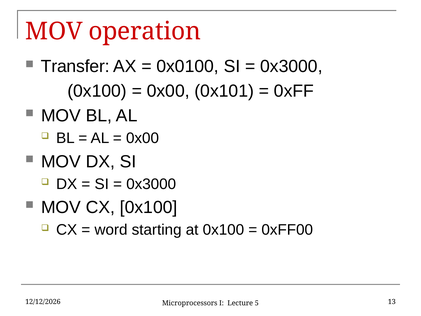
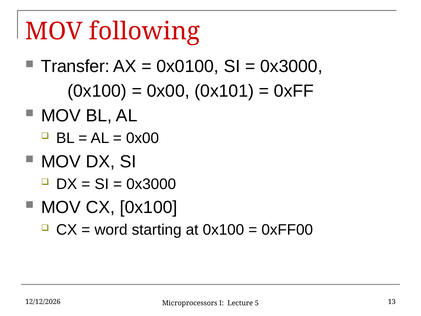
operation: operation -> following
